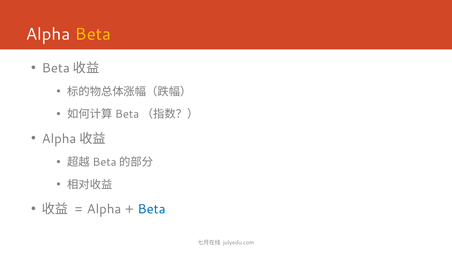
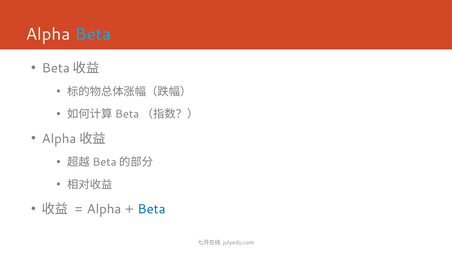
Beta at (93, 34) colour: yellow -> light blue
